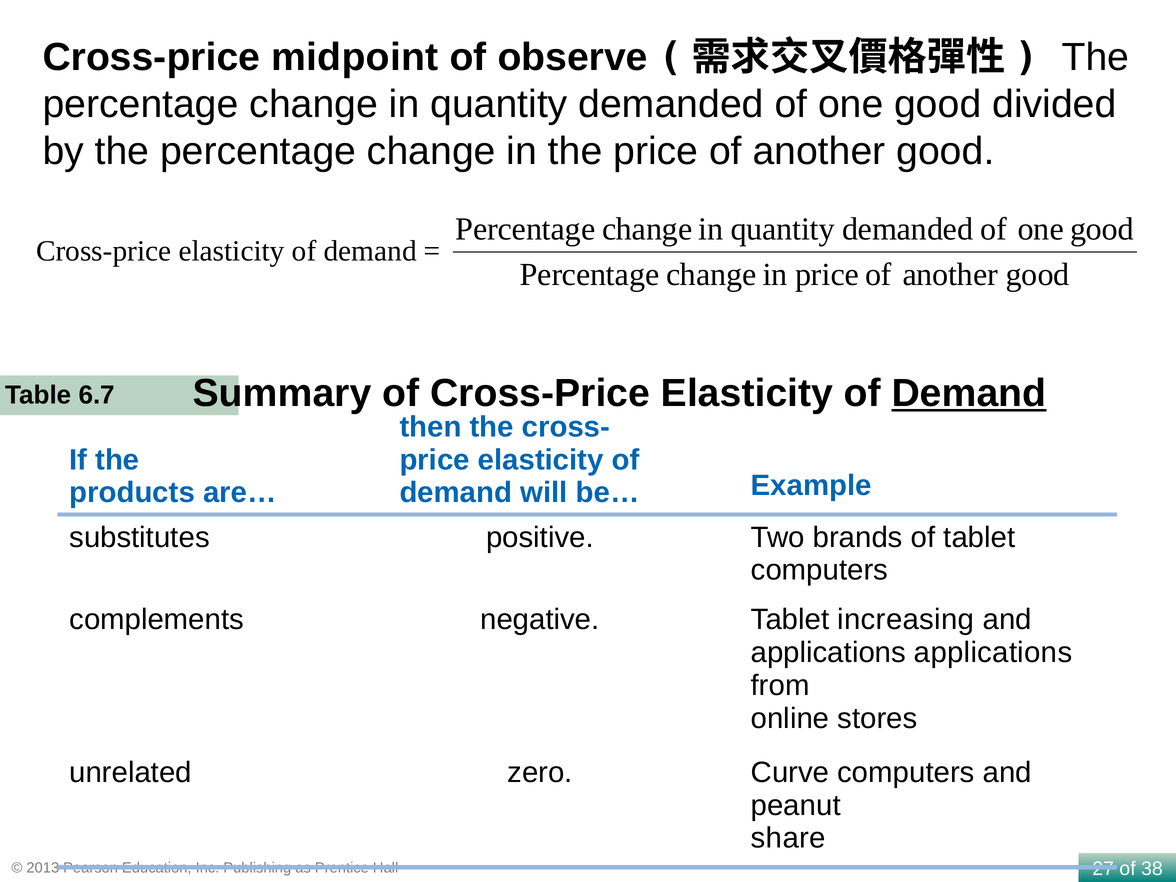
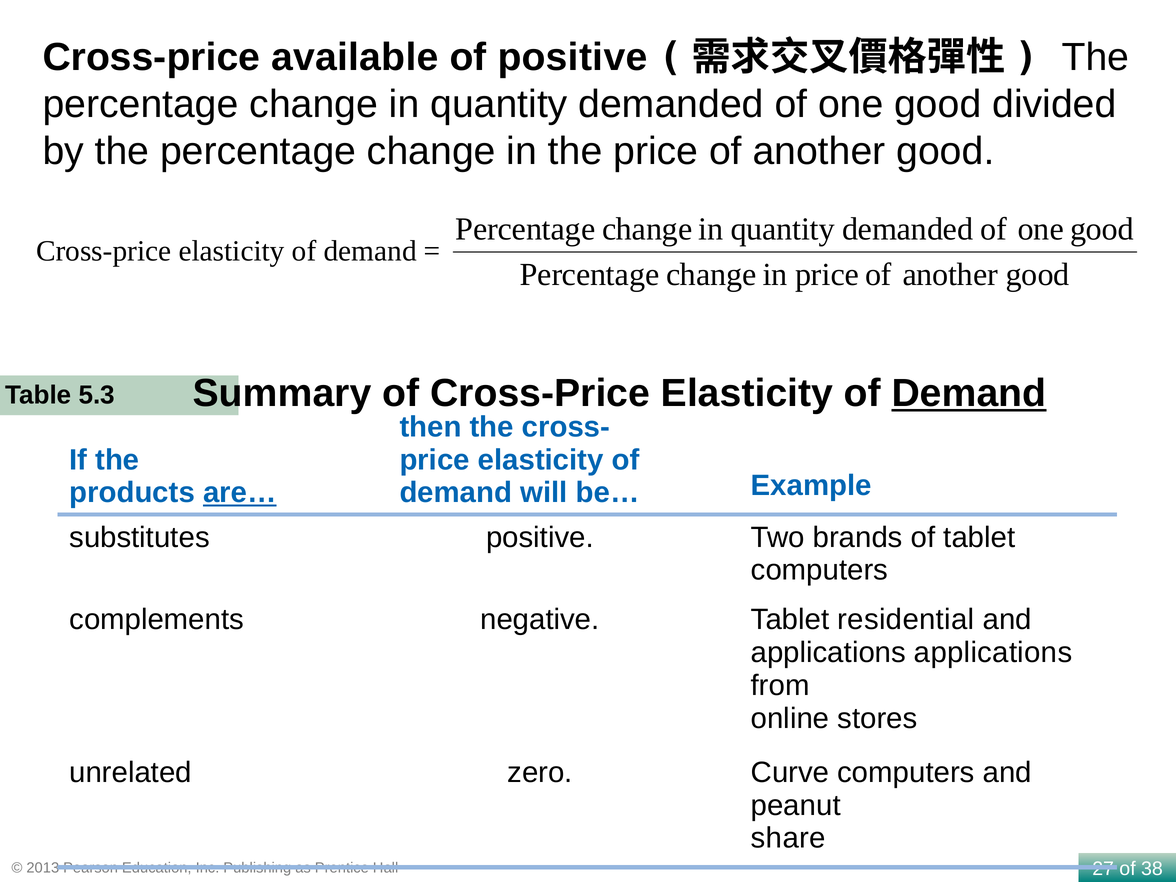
midpoint: midpoint -> available
of observe: observe -> positive
6.7: 6.7 -> 5.3
are… underline: none -> present
increasing: increasing -> residential
